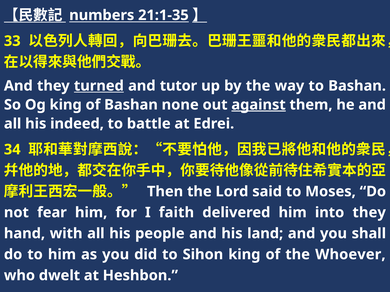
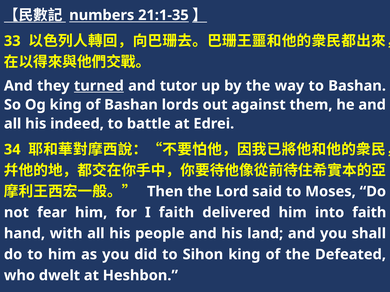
none: none -> lords
against underline: present -> none
into they: they -> faith
Whoever: Whoever -> Defeated
